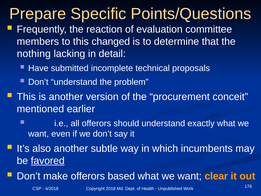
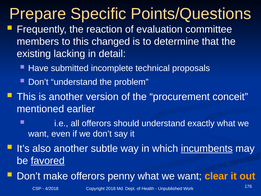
nothing: nothing -> existing
incumbents underline: none -> present
based: based -> penny
